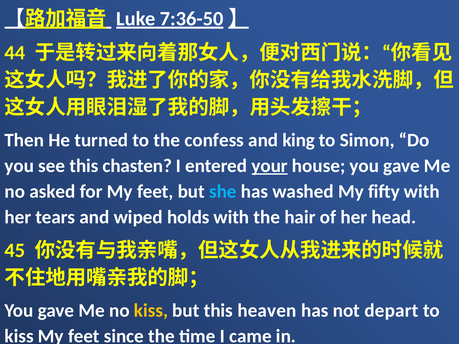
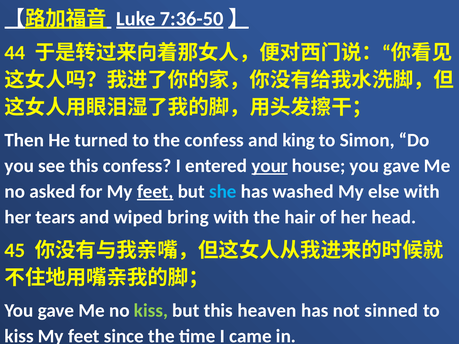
this chasten: chasten -> confess
feet at (155, 192) underline: none -> present
fifty: fifty -> else
holds: holds -> bring
kiss at (151, 311) colour: yellow -> light green
depart: depart -> sinned
